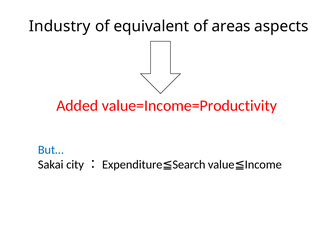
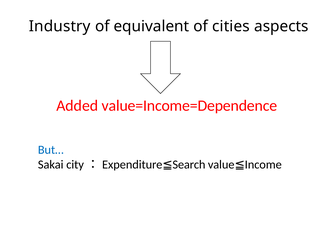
areas: areas -> cities
value=Income=Productivity: value=Income=Productivity -> value=Income=Dependence
